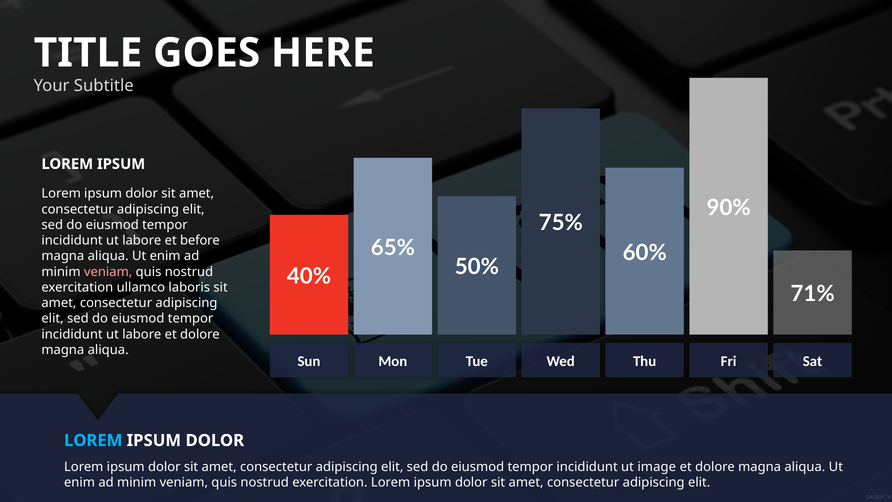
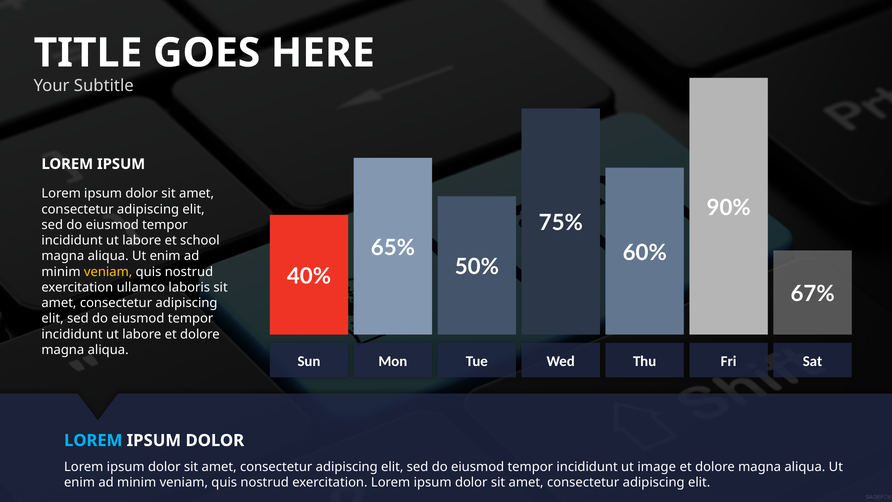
before: before -> school
veniam at (108, 272) colour: pink -> yellow
71%: 71% -> 67%
